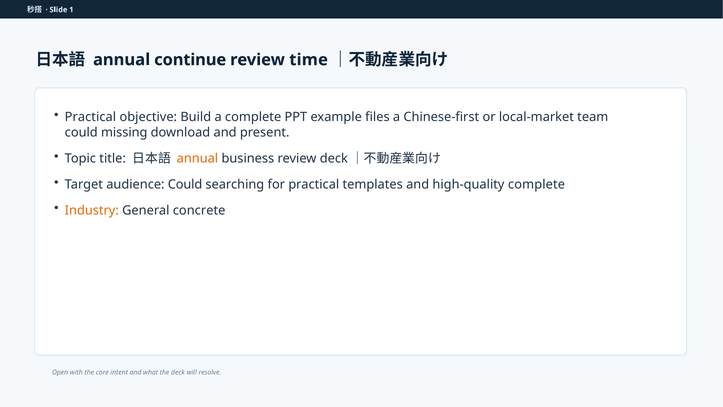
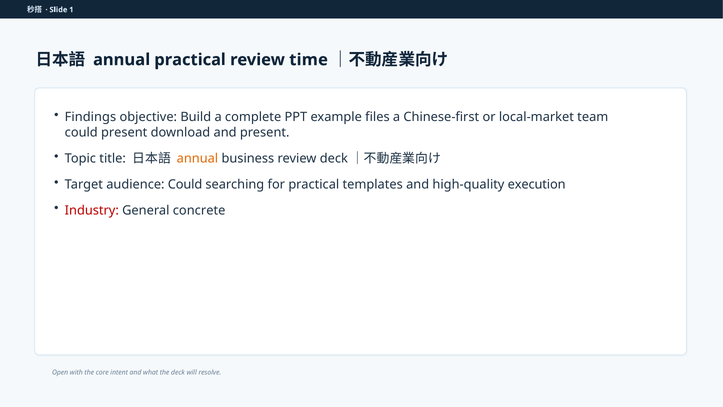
annual continue: continue -> practical
Practical at (90, 117): Practical -> Findings
could missing: missing -> present
high-quality complete: complete -> execution
Industry colour: orange -> red
